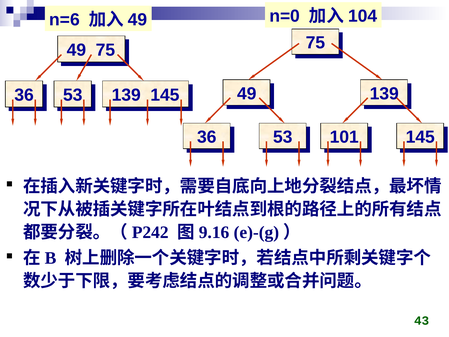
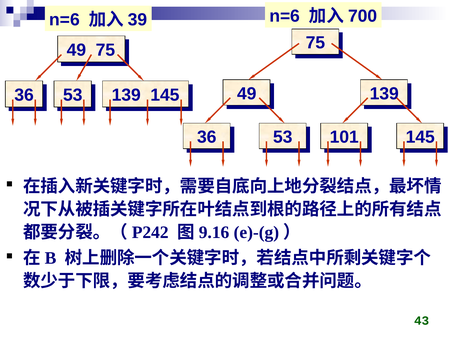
n=0 at (285, 16): n=0 -> n=6
104: 104 -> 700
49 at (138, 20): 49 -> 39
